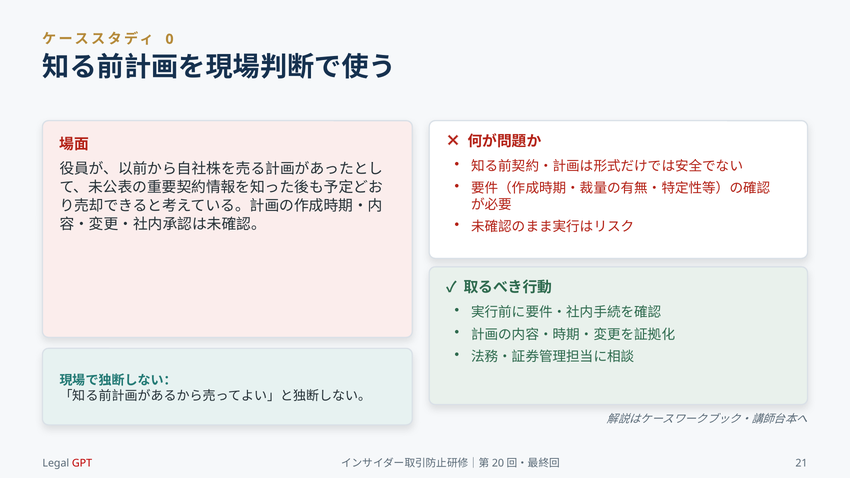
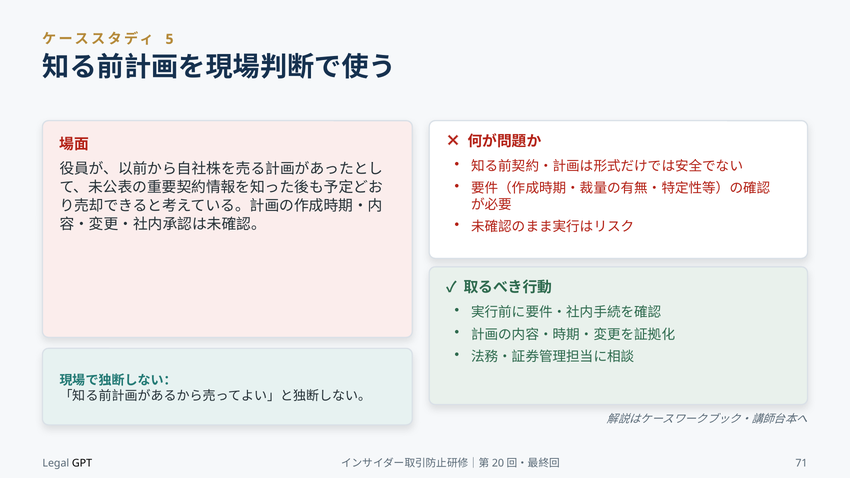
0: 0 -> 5
GPT colour: red -> black
21: 21 -> 71
